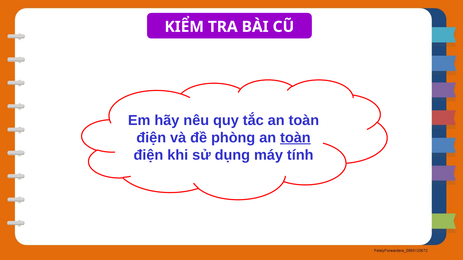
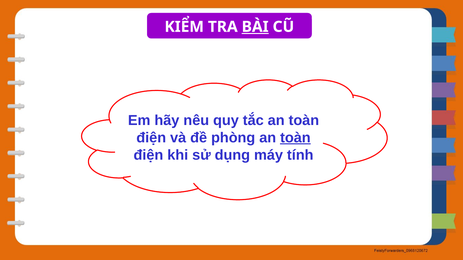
BÀI underline: none -> present
